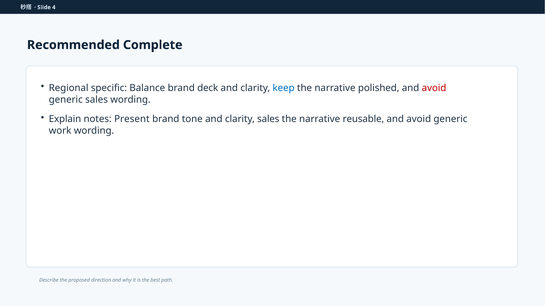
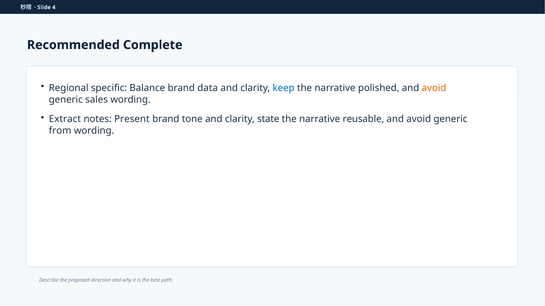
deck: deck -> data
avoid at (434, 88) colour: red -> orange
Explain: Explain -> Extract
clarity sales: sales -> state
work: work -> from
